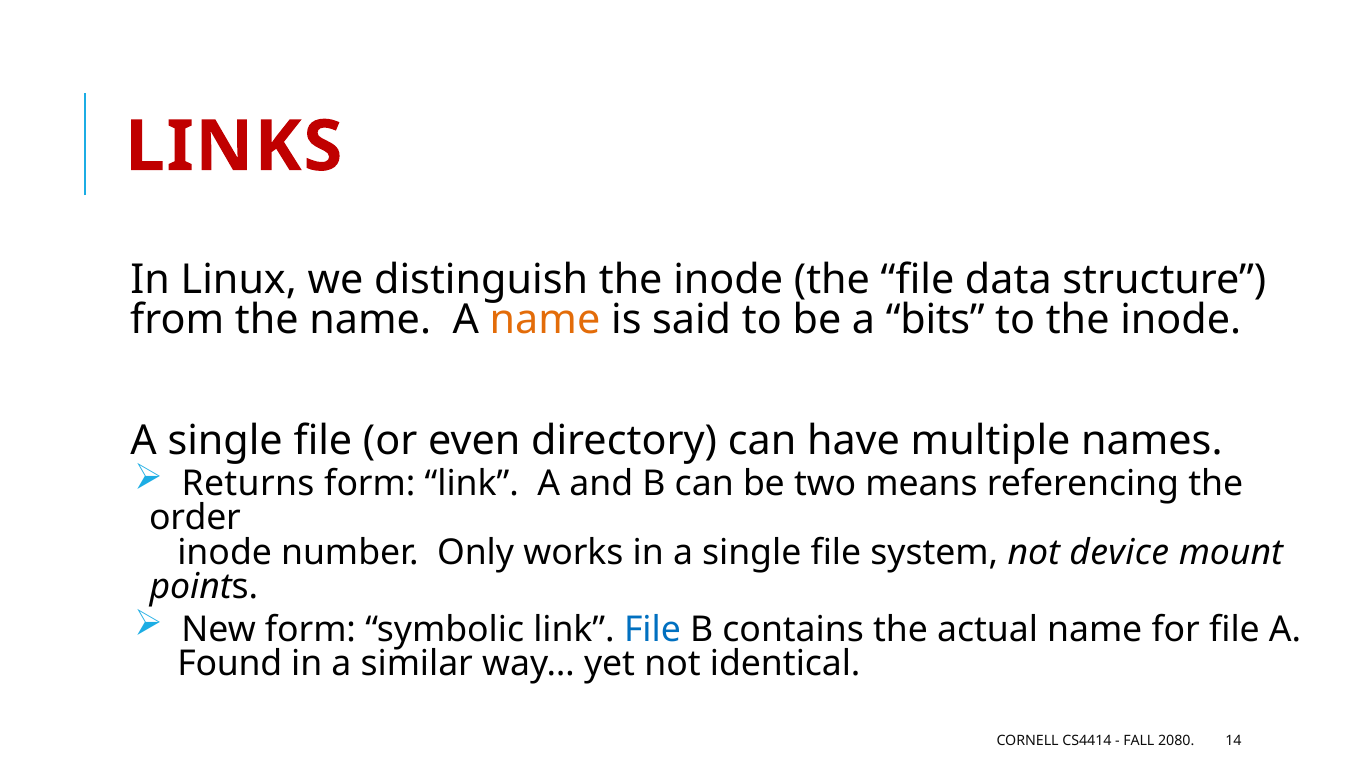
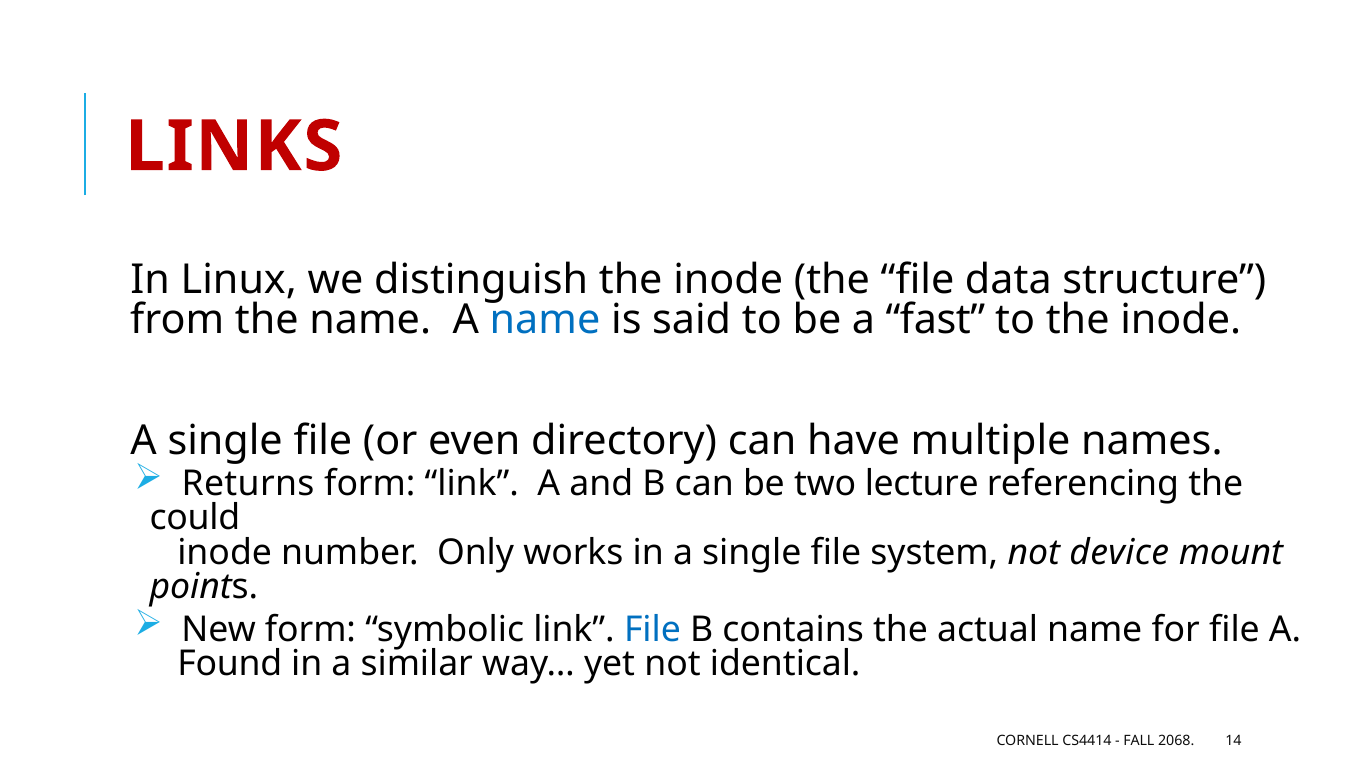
name at (545, 320) colour: orange -> blue
bits: bits -> fast
means: means -> lecture
order: order -> could
2080: 2080 -> 2068
